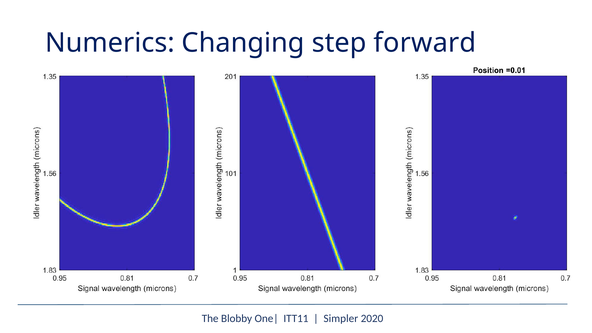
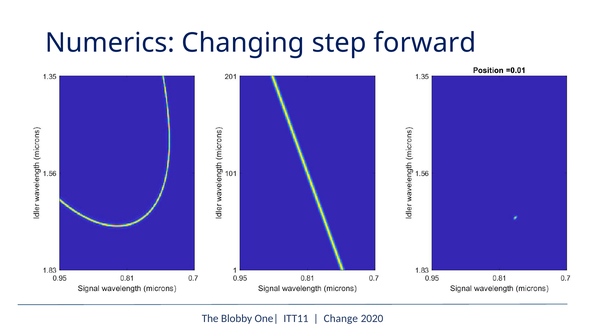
Simpler: Simpler -> Change
